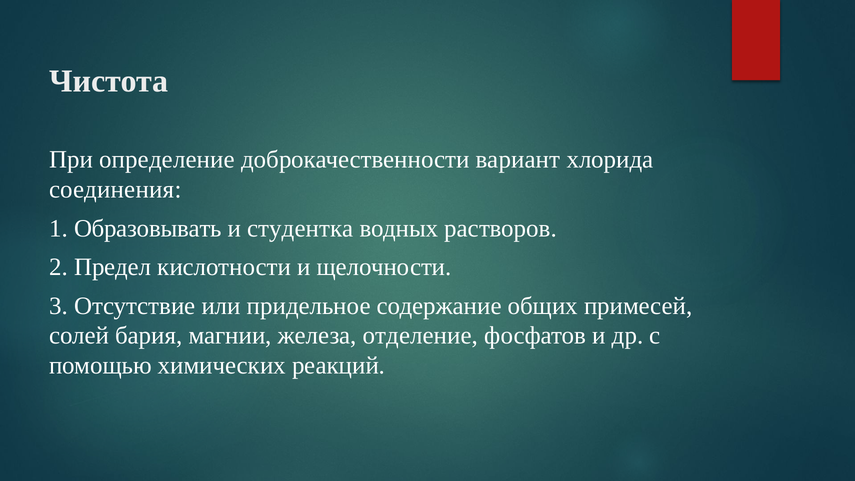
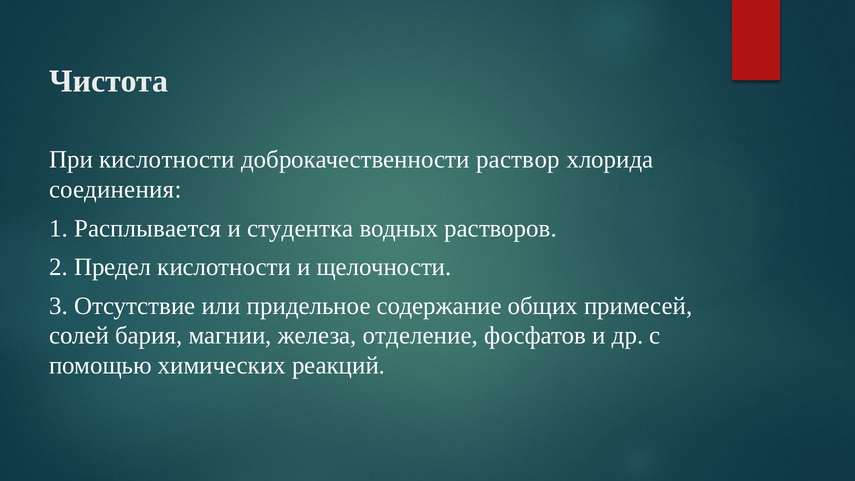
При определение: определение -> кислотности
вариант: вариант -> раствор
Образовывать: Образовывать -> Расплывается
